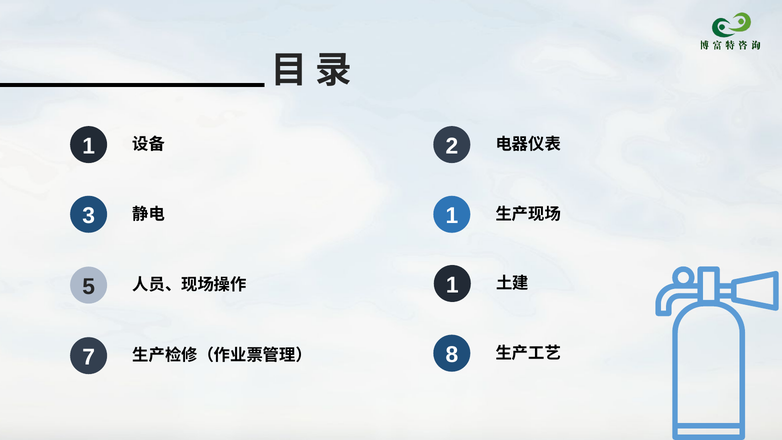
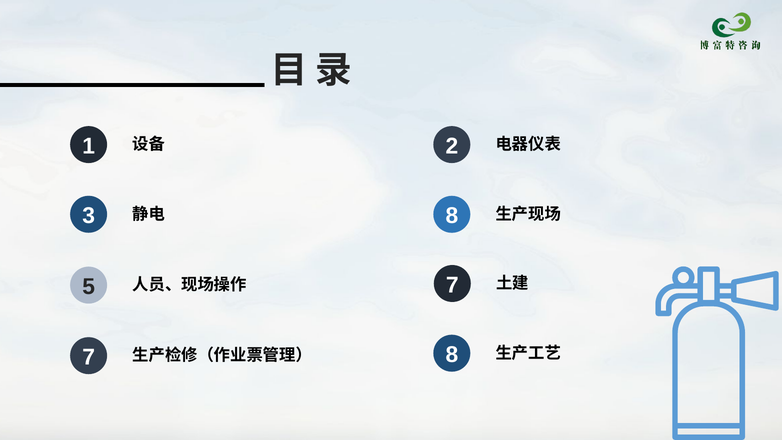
3 1: 1 -> 8
5 1: 1 -> 7
